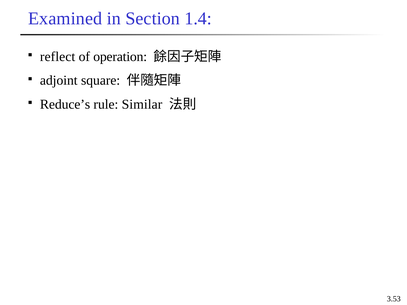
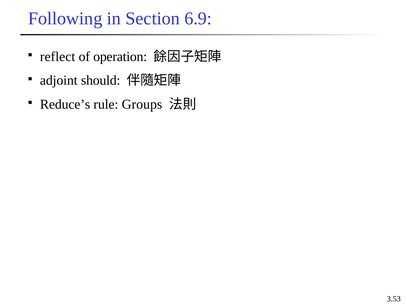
Examined: Examined -> Following
1.4: 1.4 -> 6.9
square: square -> should
Similar: Similar -> Groups
